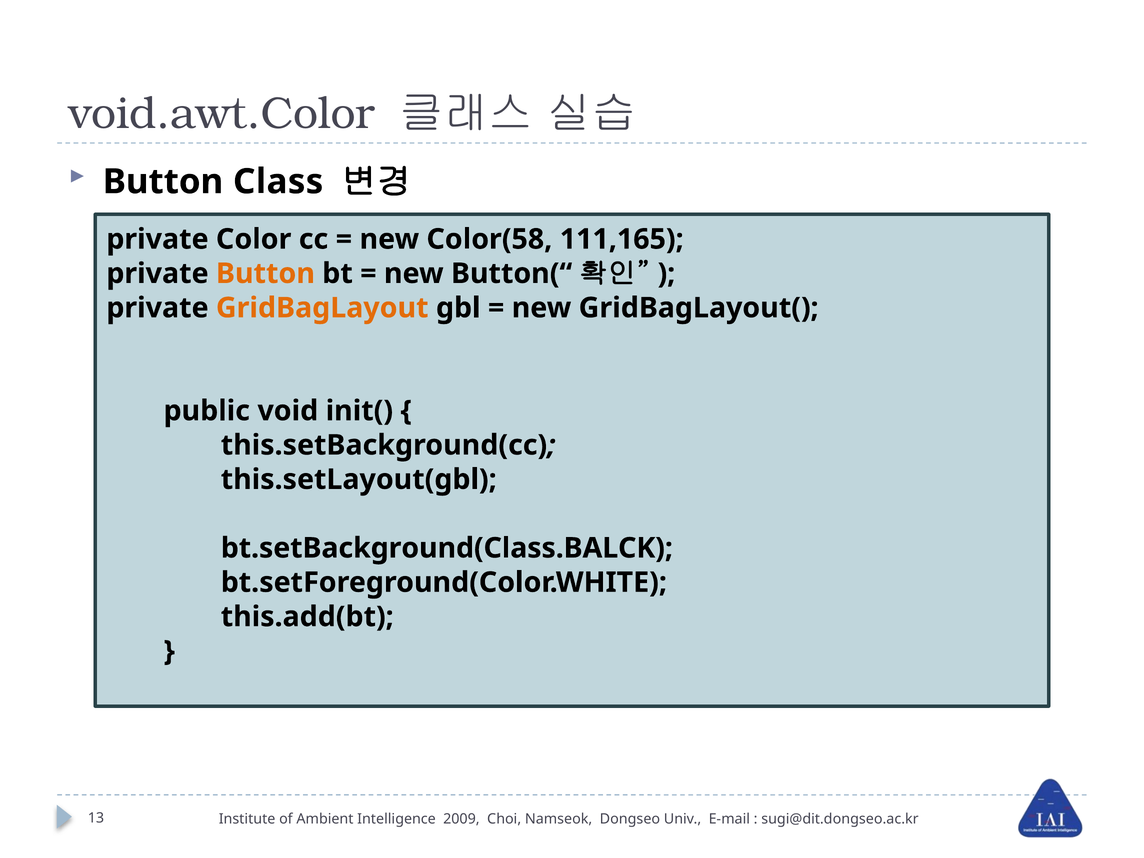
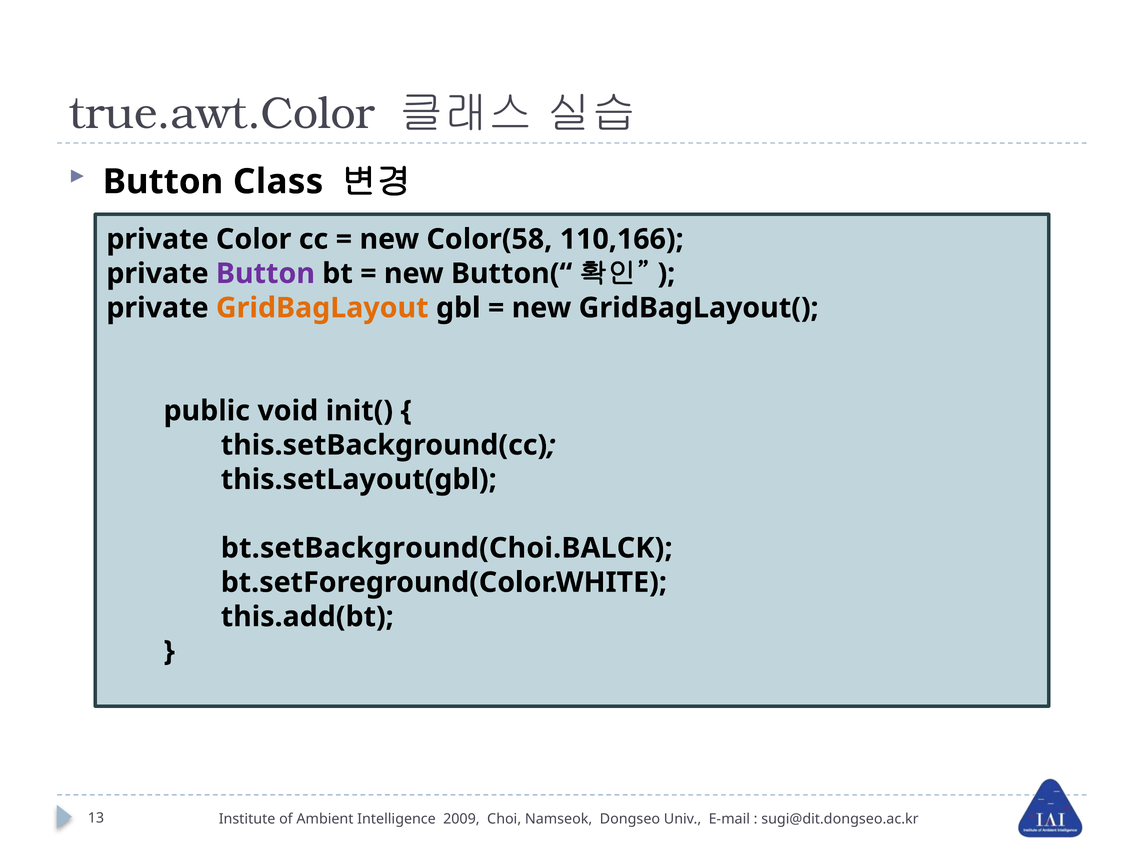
void.awt.Color: void.awt.Color -> true.awt.Color
111,165: 111,165 -> 110,166
Button at (265, 274) colour: orange -> purple
bt.setBackground(Class.BALCK: bt.setBackground(Class.BALCK -> bt.setBackground(Choi.BALCK
